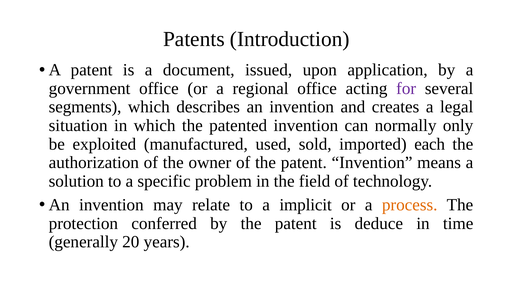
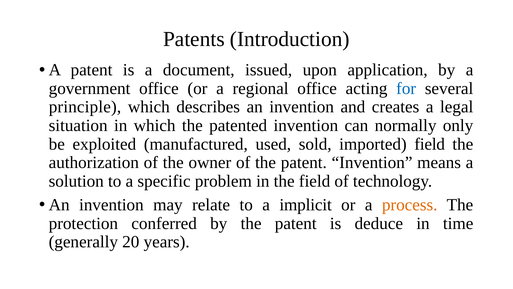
for colour: purple -> blue
segments: segments -> principle
imported each: each -> field
